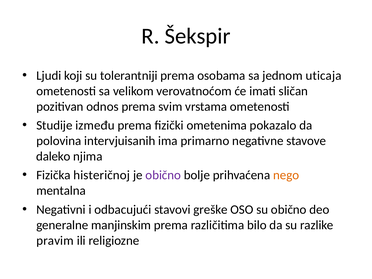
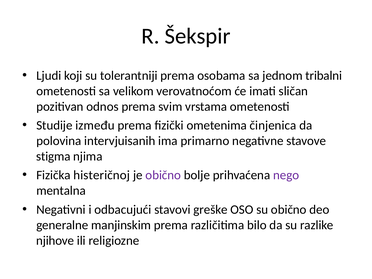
uticaja: uticaja -> tribalni
pokazalo: pokazalo -> činjenica
daleko: daleko -> stigma
nego colour: orange -> purple
pravim: pravim -> njihove
